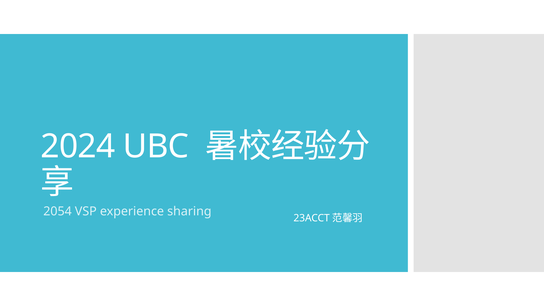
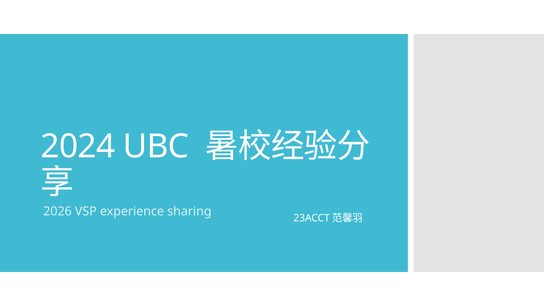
2054: 2054 -> 2026
